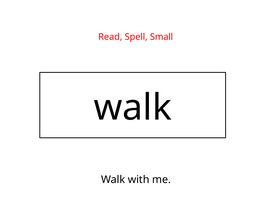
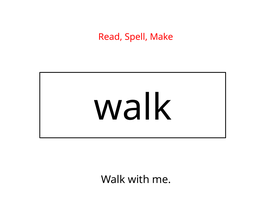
Small: Small -> Make
